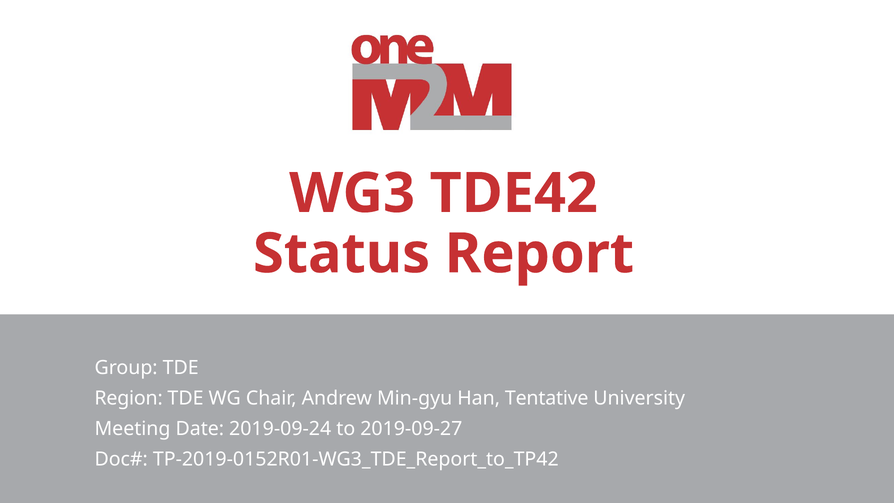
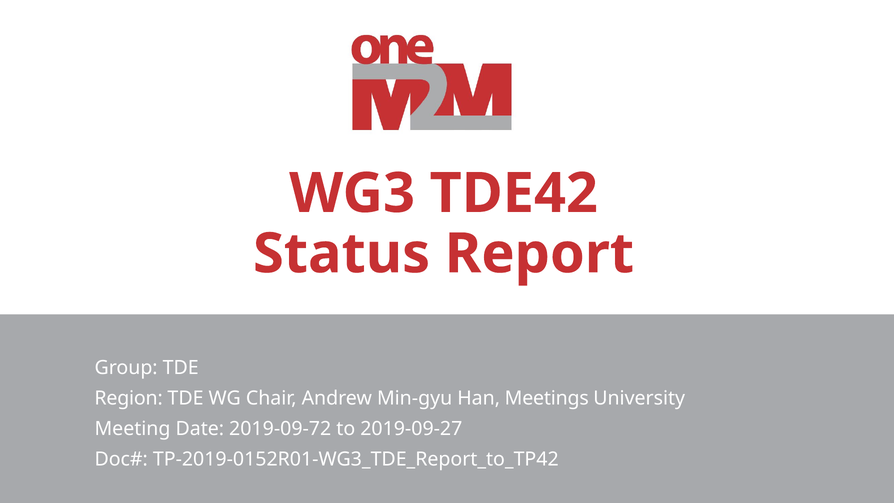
Tentative: Tentative -> Meetings
2019-09-24: 2019-09-24 -> 2019-09-72
